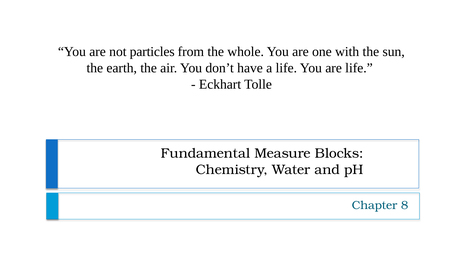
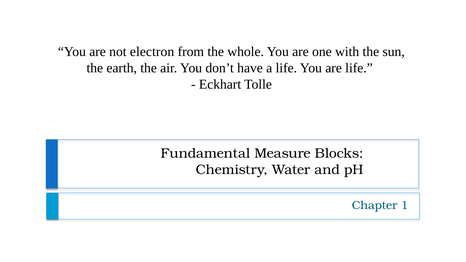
particles: particles -> electron
8: 8 -> 1
